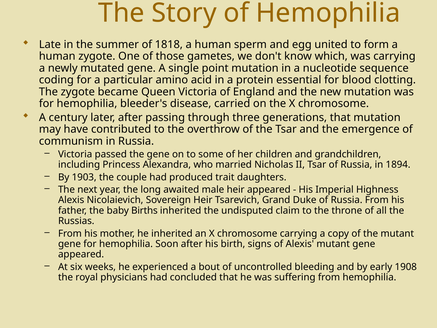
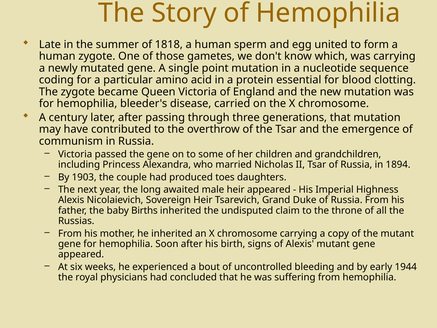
trait: trait -> toes
1908: 1908 -> 1944
